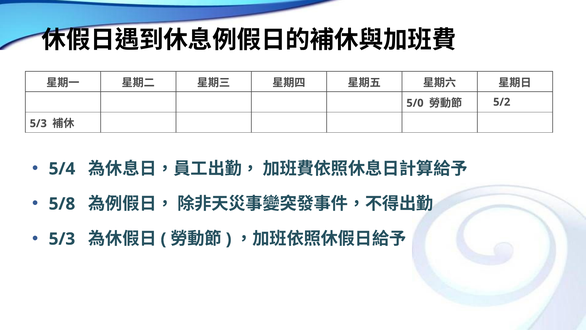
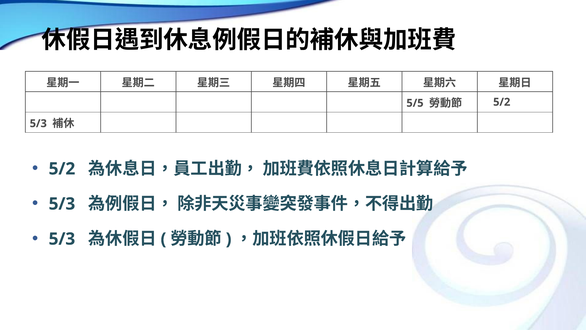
5/0: 5/0 -> 5/5
5/4 at (62, 169): 5/4 -> 5/2
5/8 at (62, 204): 5/8 -> 5/3
